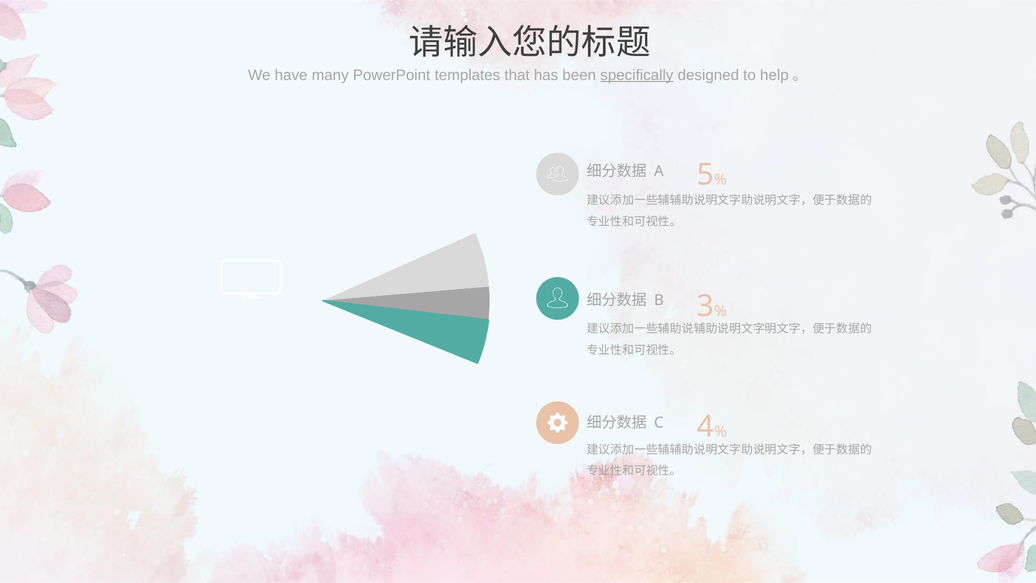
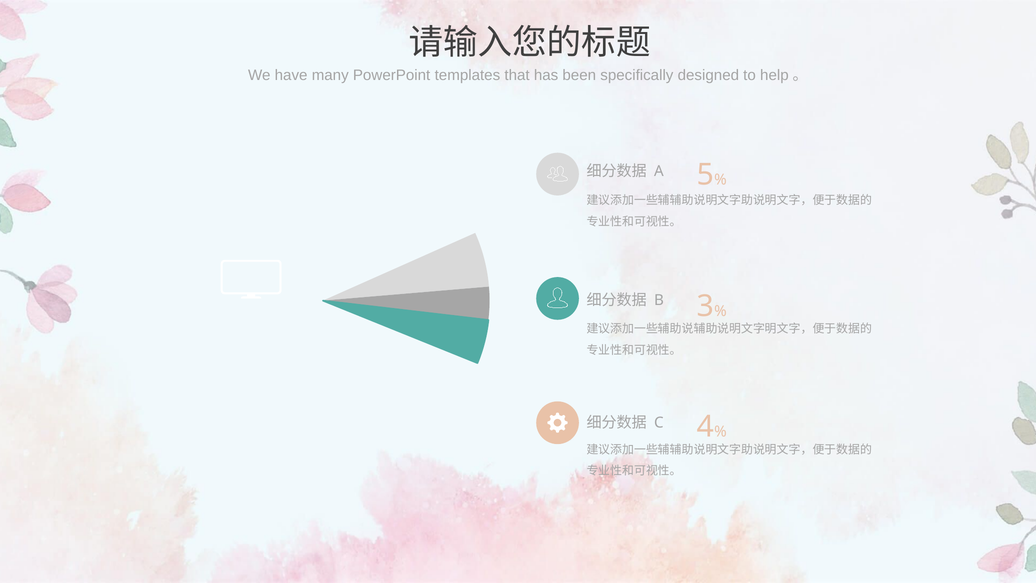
specifically underline: present -> none
